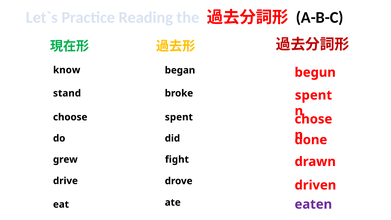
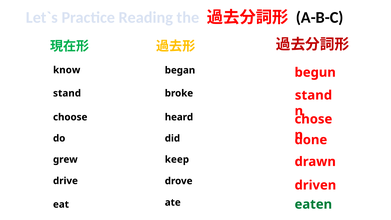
spent at (313, 95): spent -> stand
spent at (179, 117): spent -> heard
fight: fight -> keep
eaten colour: purple -> green
